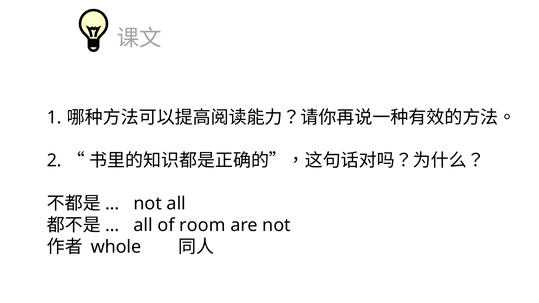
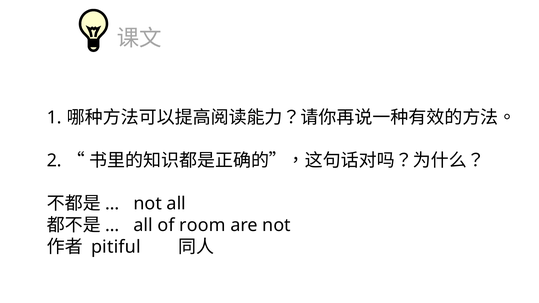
whole: whole -> pitiful
